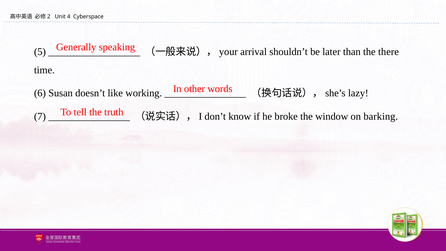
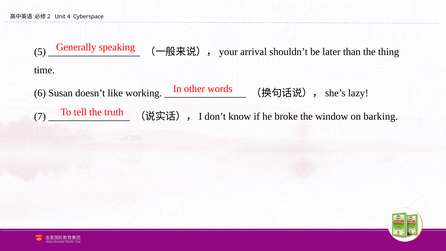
there: there -> thing
